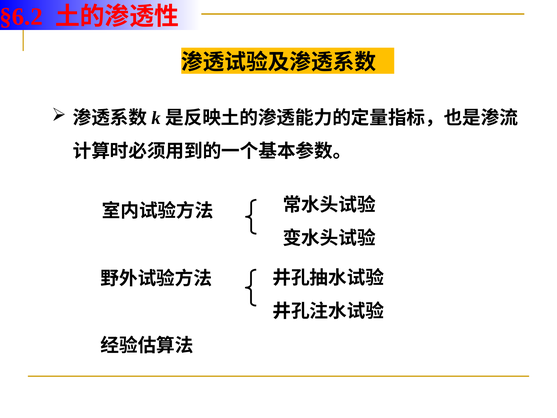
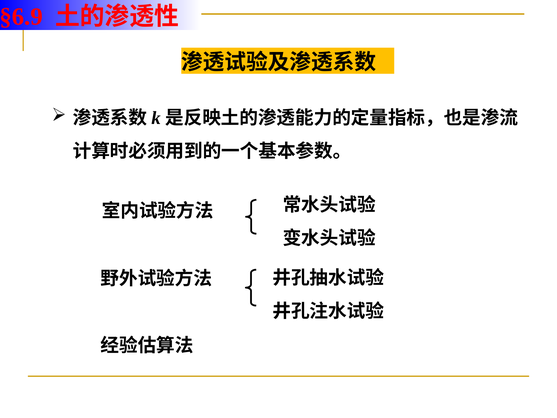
§6.2: §6.2 -> §6.9
